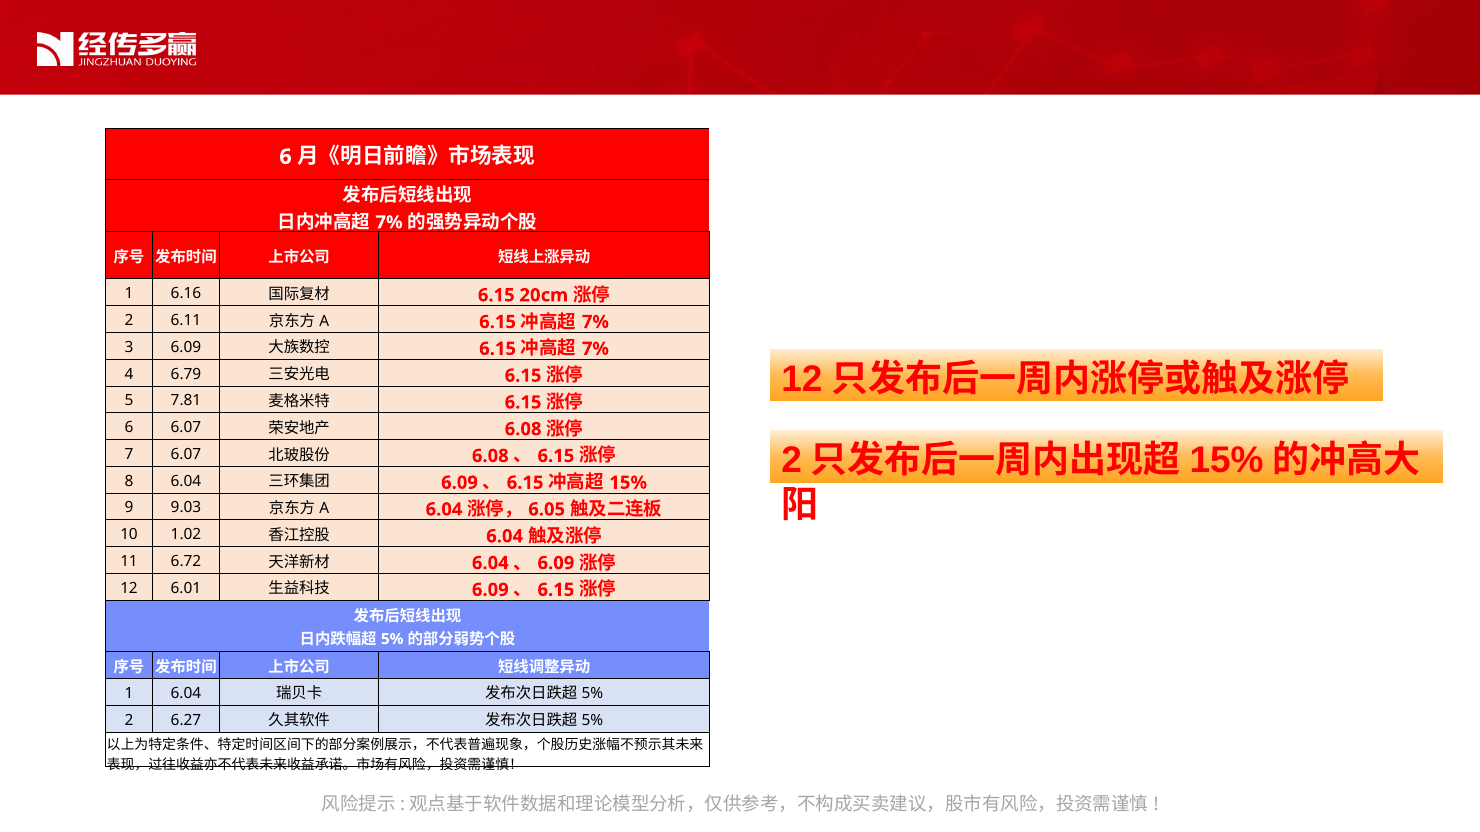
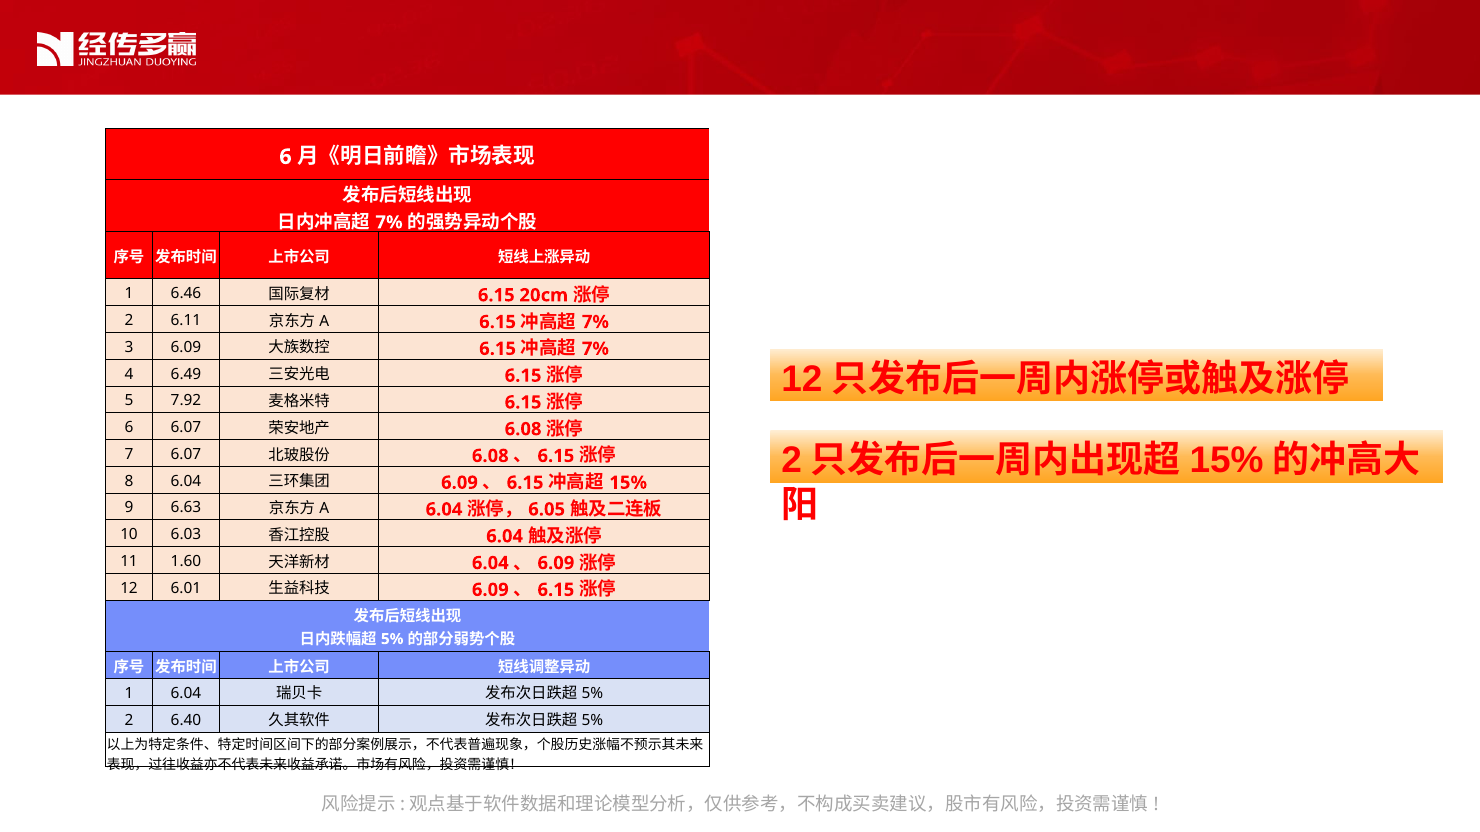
6.16: 6.16 -> 6.46
6.79: 6.79 -> 6.49
7.81: 7.81 -> 7.92
9.03: 9.03 -> 6.63
1.02: 1.02 -> 6.03
6.72: 6.72 -> 1.60
6.27: 6.27 -> 6.40
